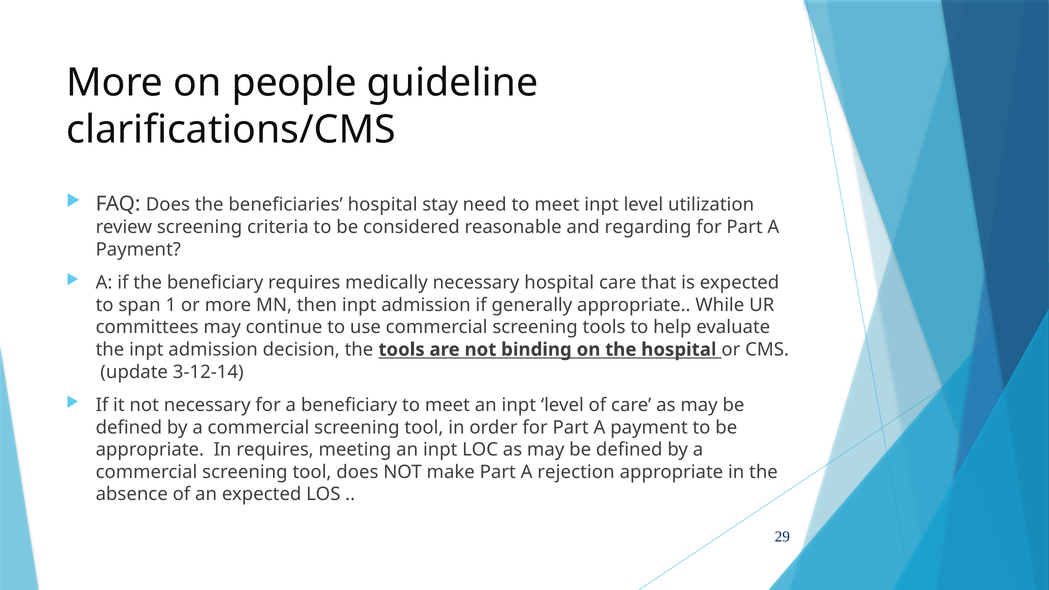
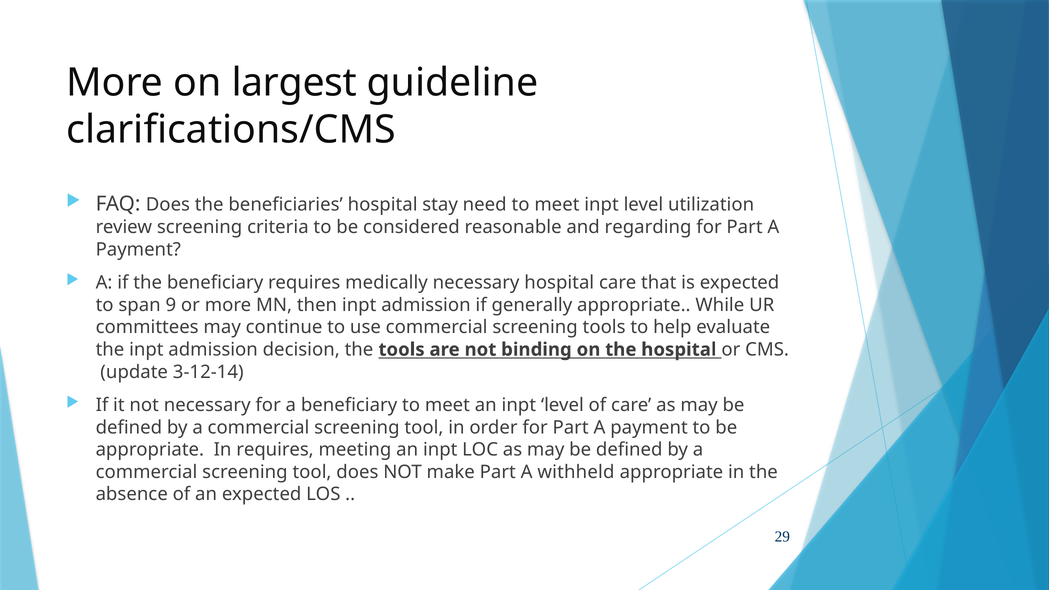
people: people -> largest
1: 1 -> 9
rejection: rejection -> withheld
